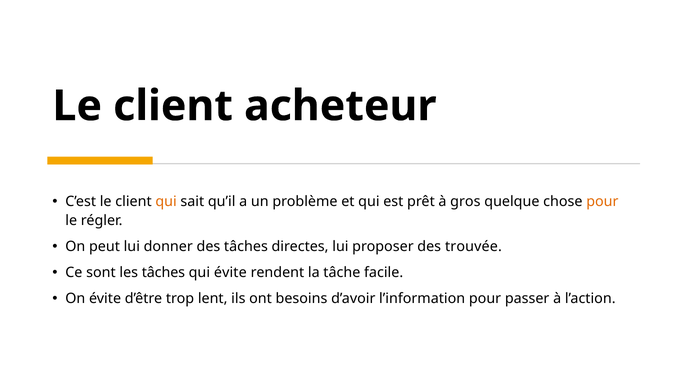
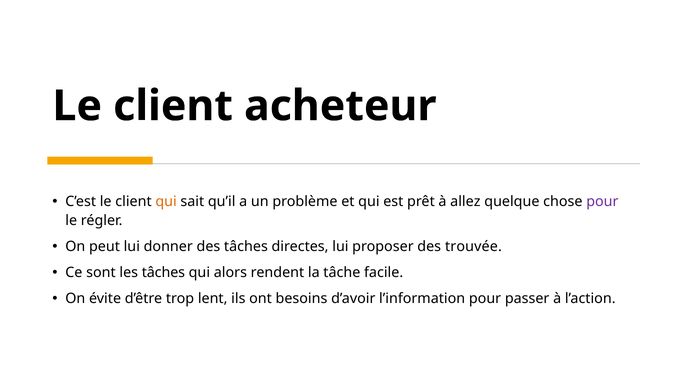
gros: gros -> allez
pour at (602, 202) colour: orange -> purple
qui évite: évite -> alors
